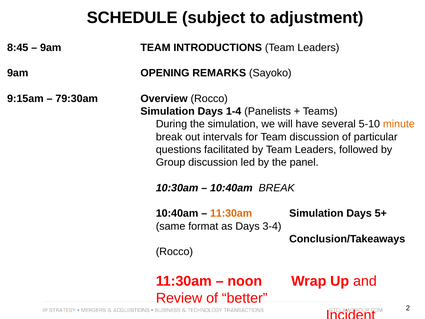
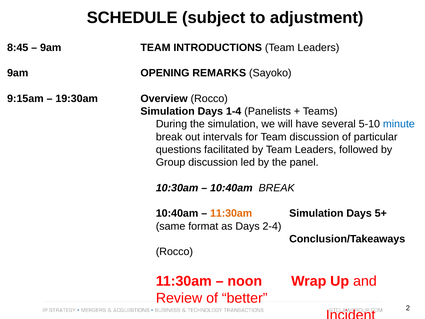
79:30am: 79:30am -> 19:30am
minute colour: orange -> blue
3-4: 3-4 -> 2-4
